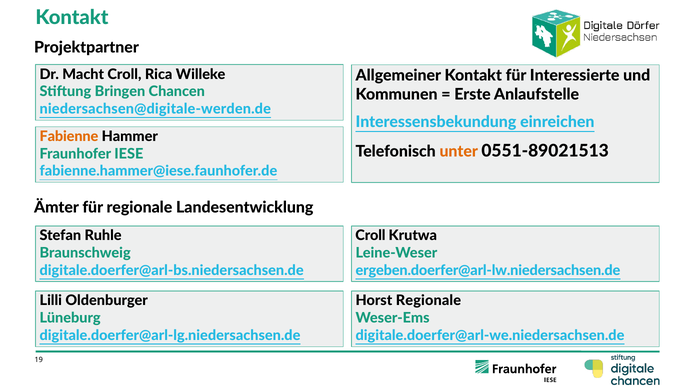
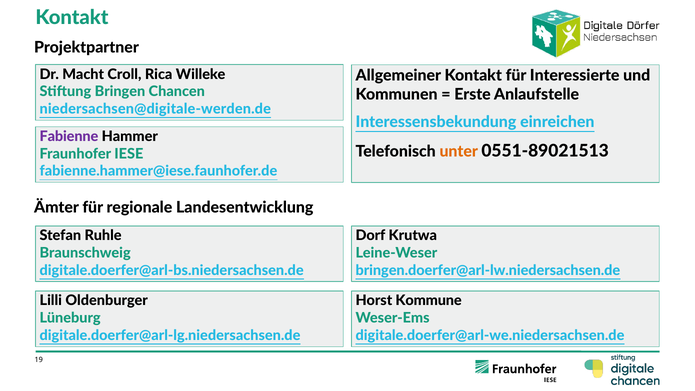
Fabienne colour: orange -> purple
Croll at (370, 236): Croll -> Dorf
ergeben.doerfer@arl-lw.niedersachsen.de: ergeben.doerfer@arl-lw.niedersachsen.de -> bringen.doerfer@arl-lw.niedersachsen.de
Horst Regionale: Regionale -> Kommune
